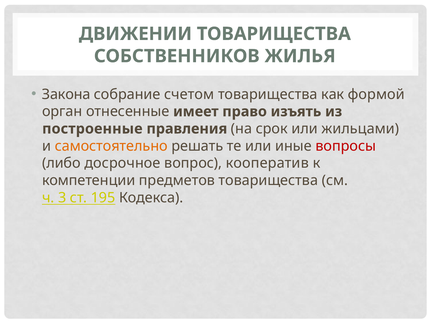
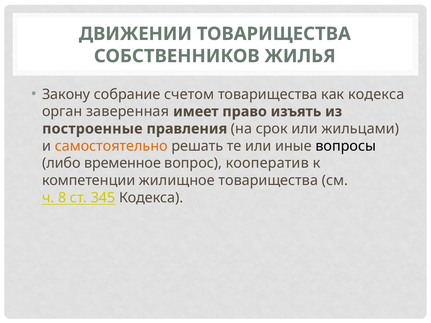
Закона: Закона -> Закону
как формой: формой -> кодекса
отнесенные: отнесенные -> заверенная
вопросы colour: red -> black
досрочное: досрочное -> временное
предметов: предметов -> жилищное
3: 3 -> 8
195: 195 -> 345
